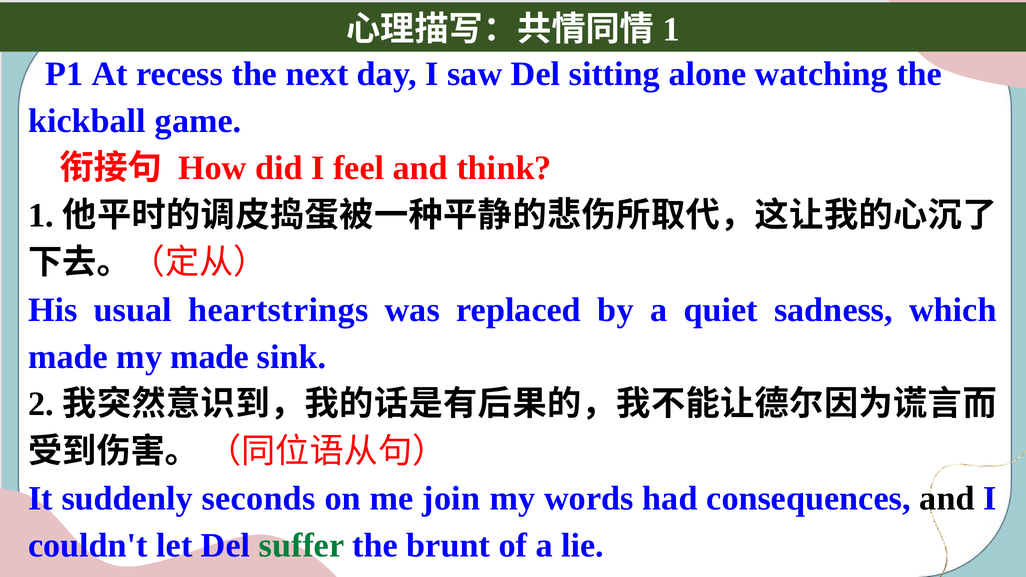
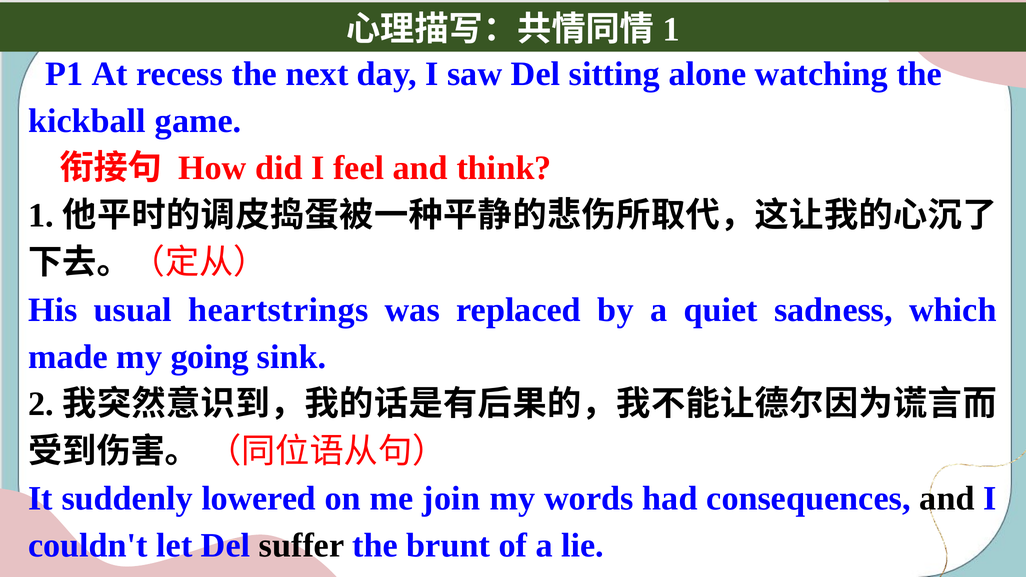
my made: made -> going
seconds: seconds -> lowered
suffer colour: green -> black
